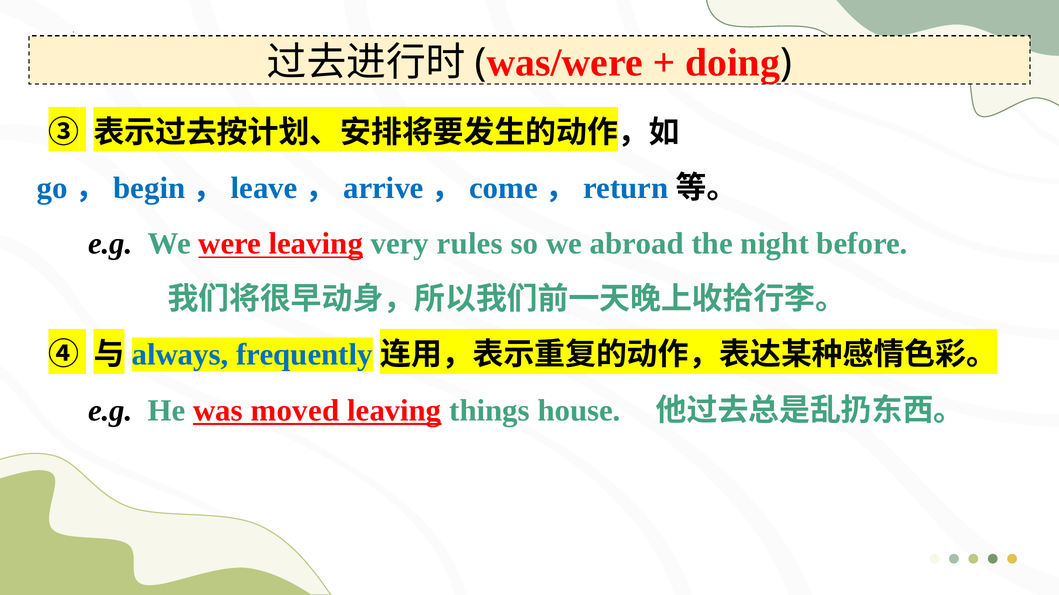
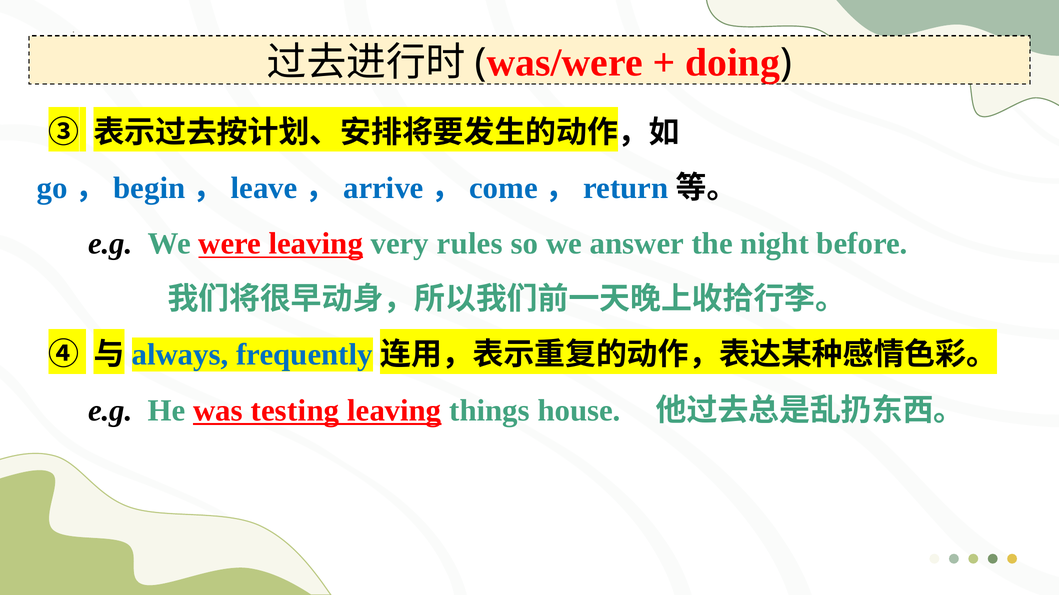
abroad: abroad -> answer
moved: moved -> testing
